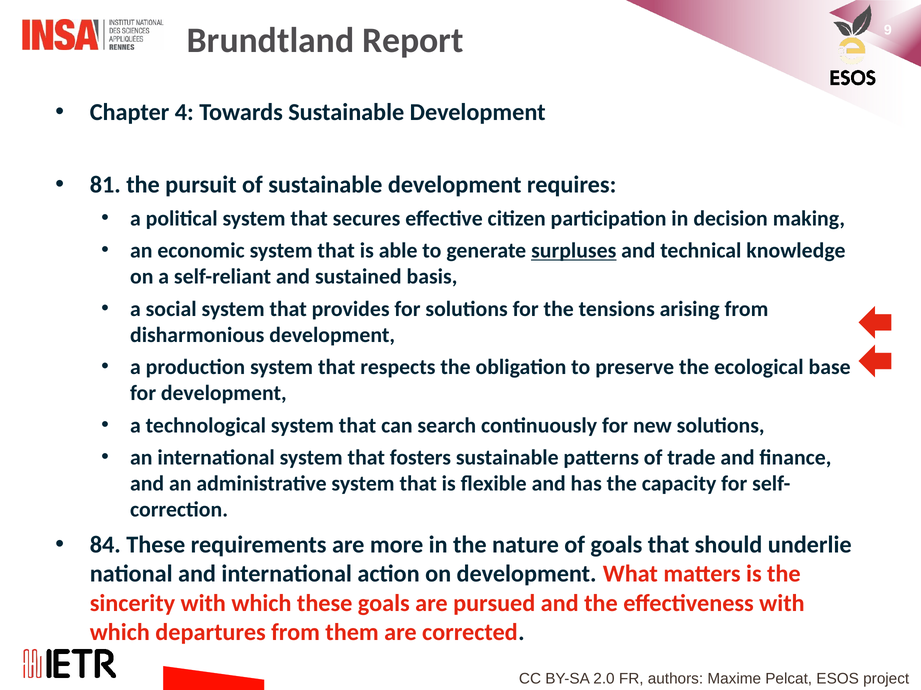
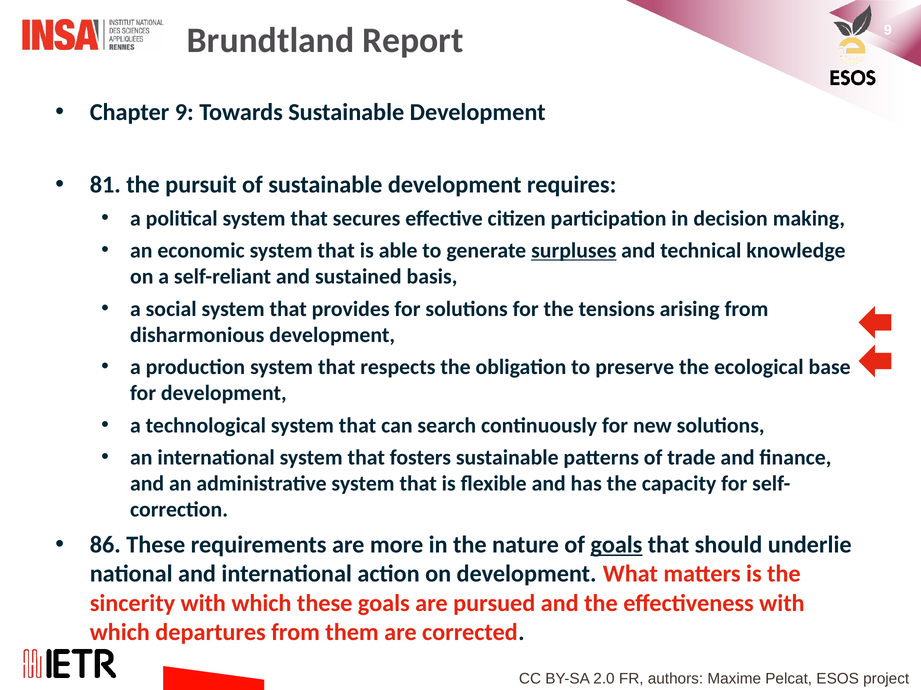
Chapter 4: 4 -> 9
84: 84 -> 86
goals at (616, 545) underline: none -> present
